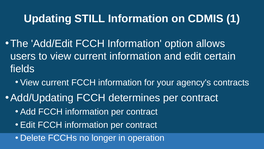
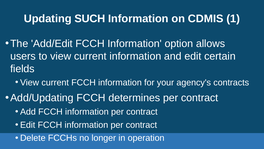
STILL: STILL -> SUCH
